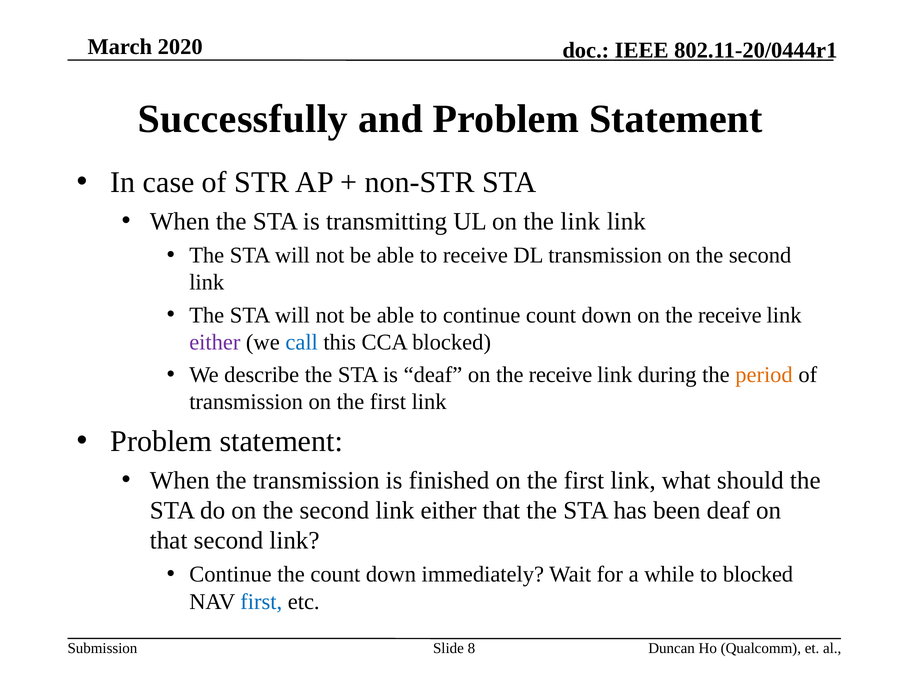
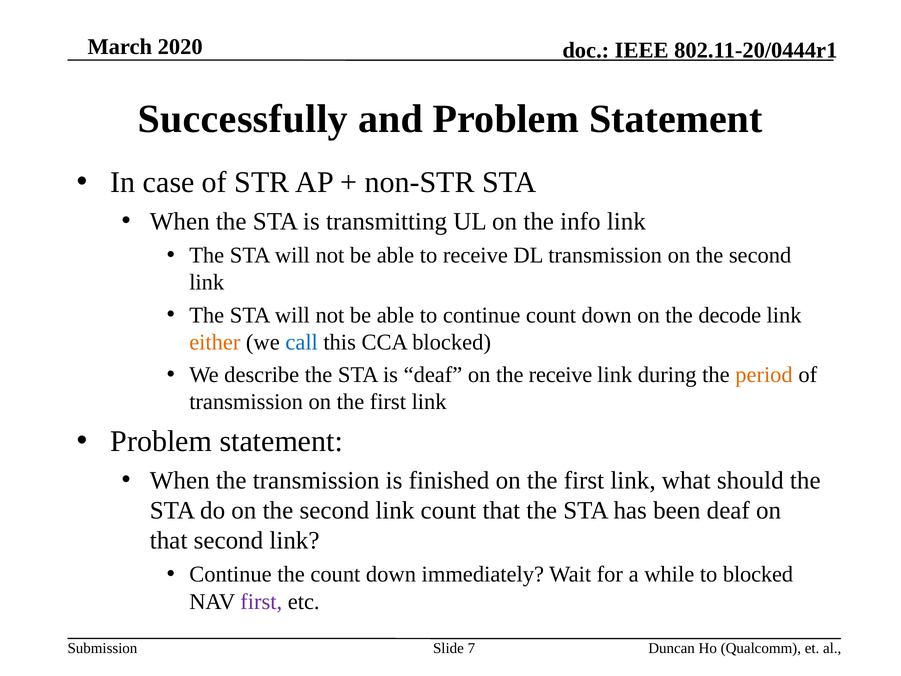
the link: link -> info
down on the receive: receive -> decode
either at (215, 342) colour: purple -> orange
second link either: either -> count
first at (261, 601) colour: blue -> purple
8: 8 -> 7
